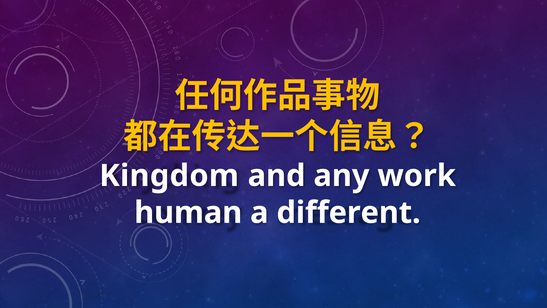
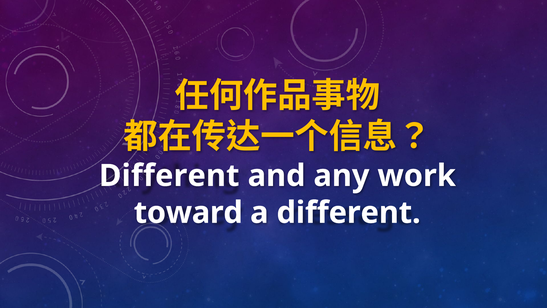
Kingdom at (169, 176): Kingdom -> Different
human: human -> toward
